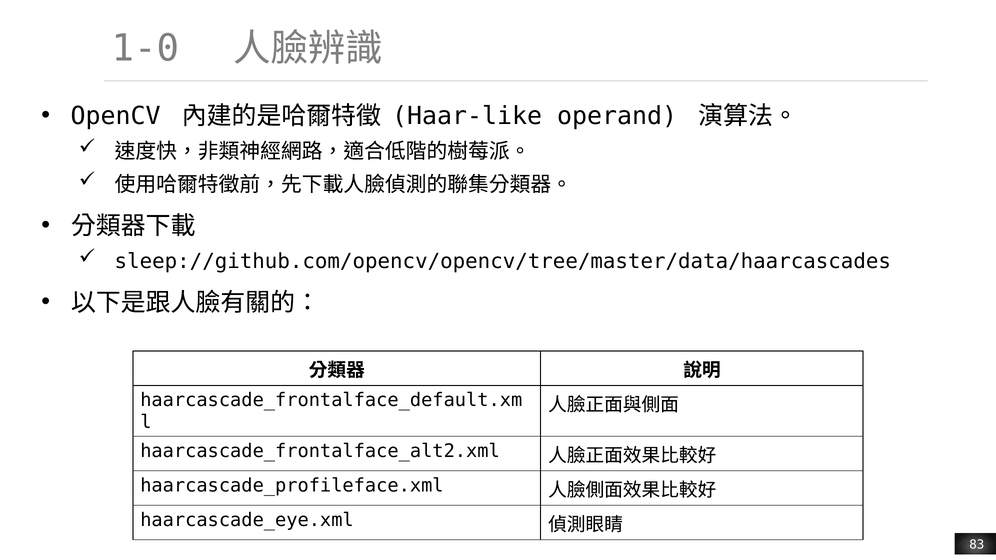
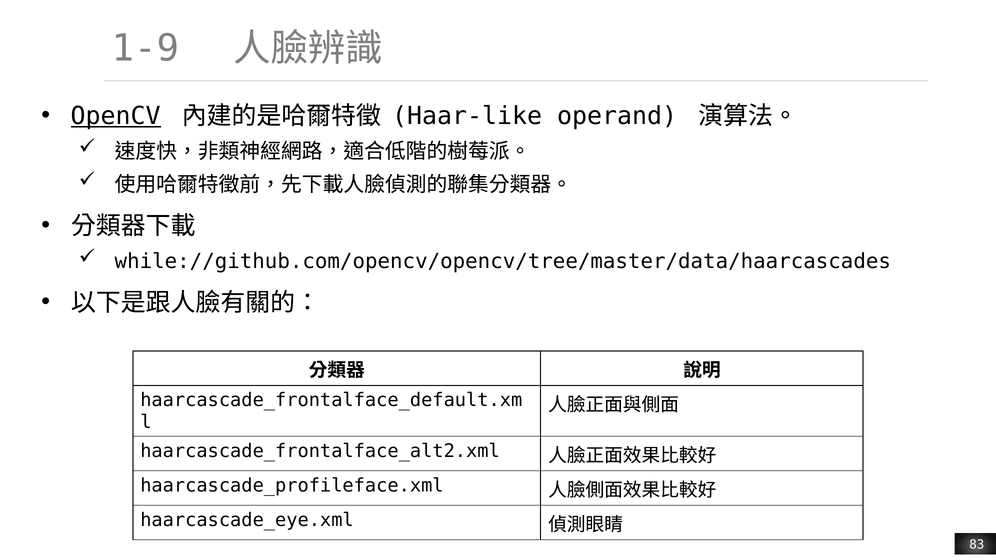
1-0: 1-0 -> 1-9
OpenCV underline: none -> present
sleep://github.com/opencv/opencv/tree/master/data/haarcascades: sleep://github.com/opencv/opencv/tree/master/data/haarcascades -> while://github.com/opencv/opencv/tree/master/data/haarcascades
